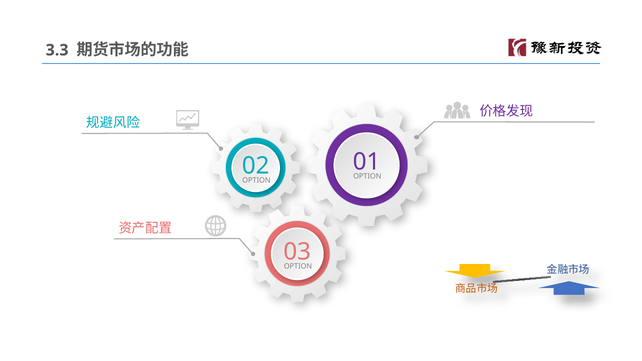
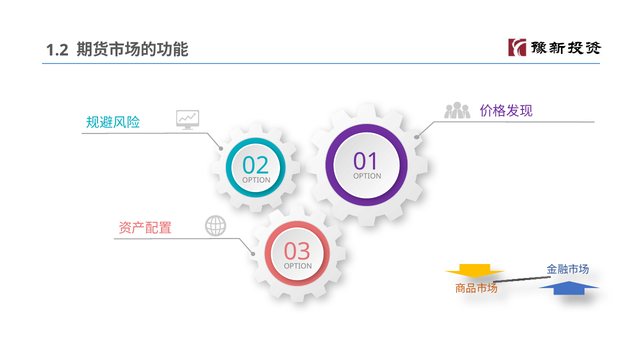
3.3: 3.3 -> 1.2
